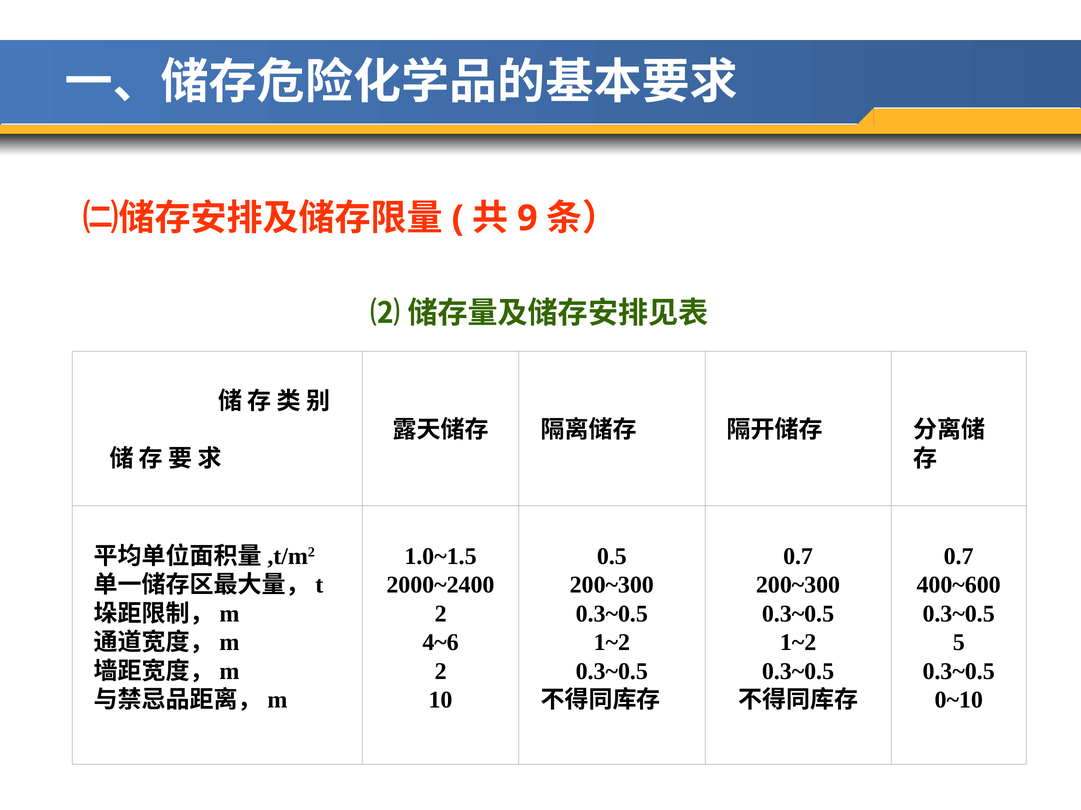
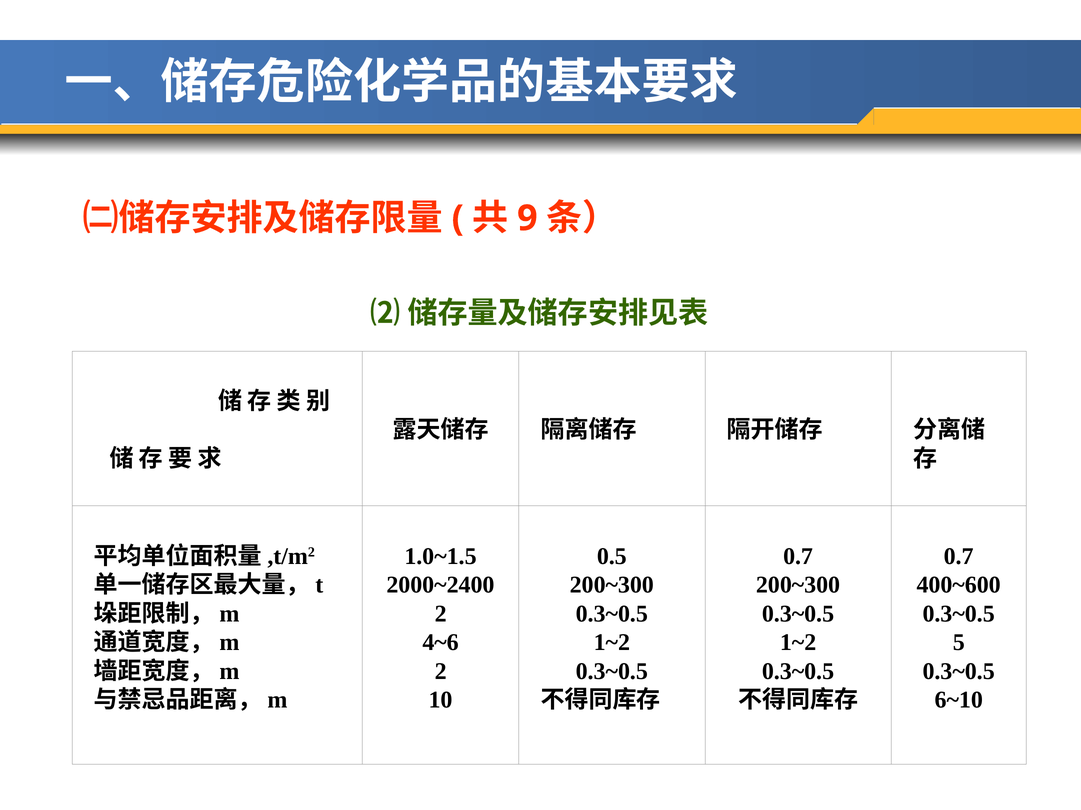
0~10: 0~10 -> 6~10
